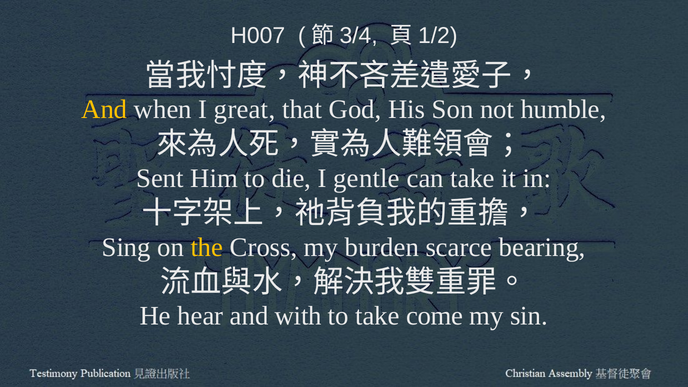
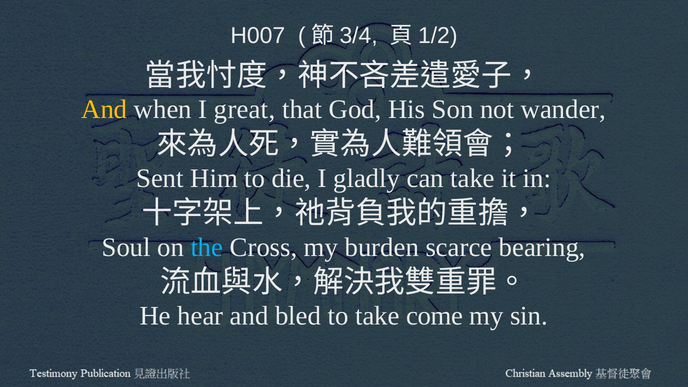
humble: humble -> wander
gentle: gentle -> gladly
Sing: Sing -> Soul
the colour: yellow -> light blue
with: with -> bled
